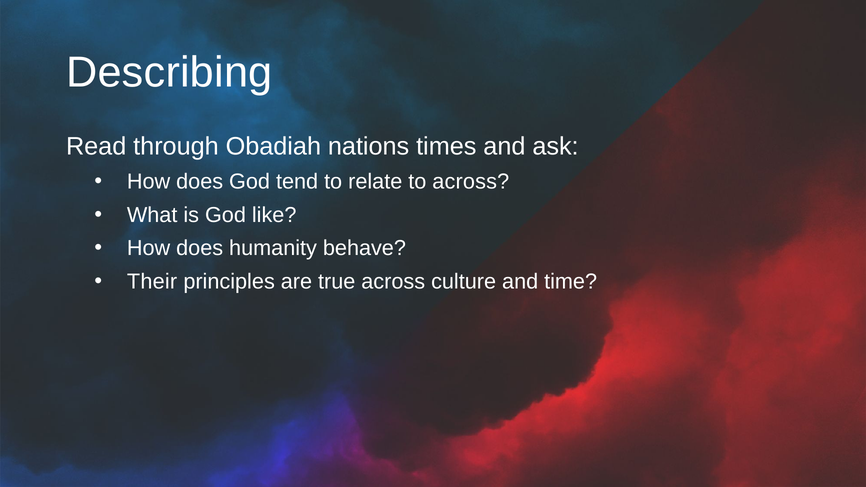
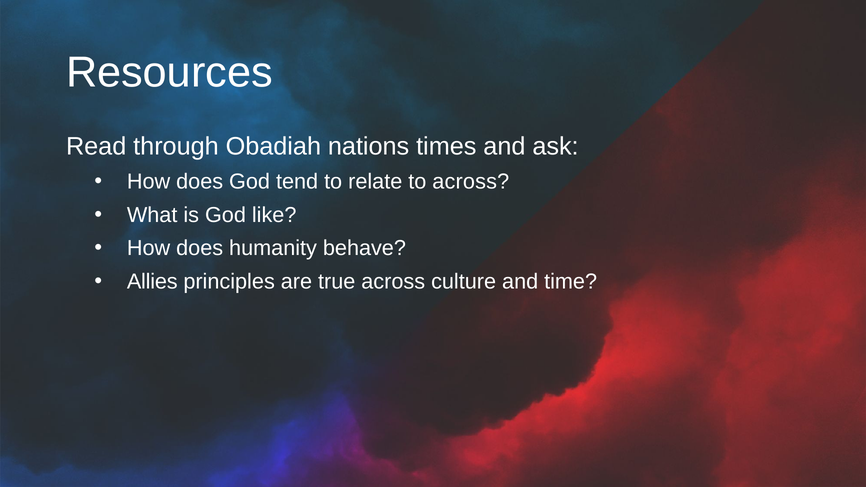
Describing: Describing -> Resources
Their: Their -> Allies
